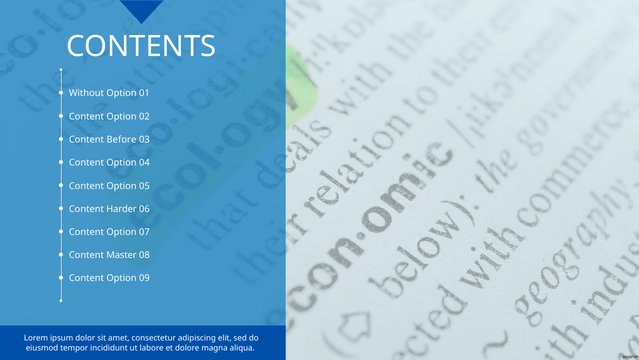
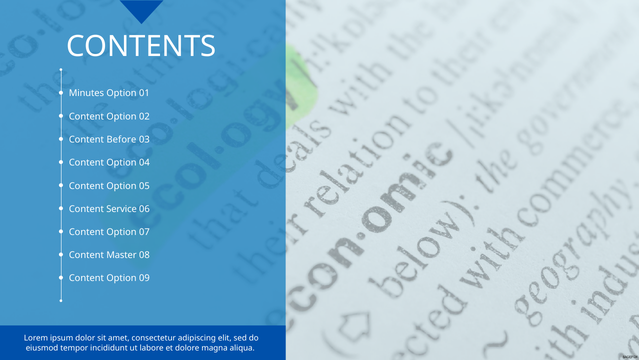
Without: Without -> Minutes
Harder: Harder -> Service
